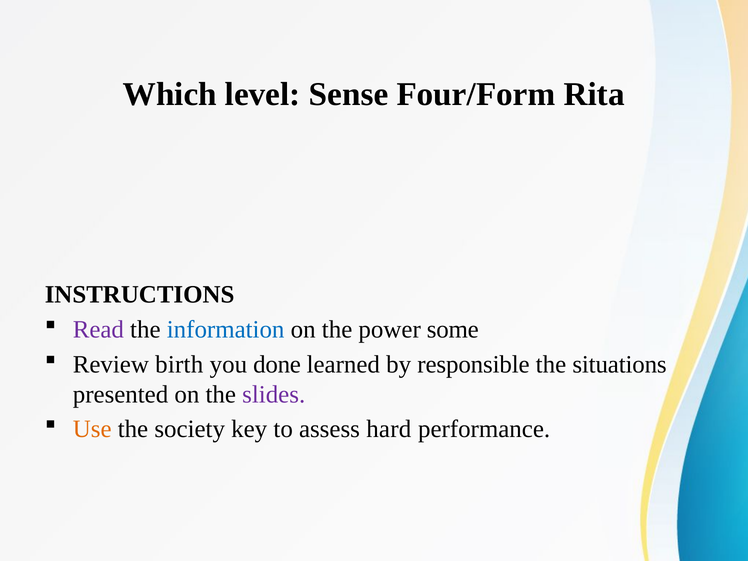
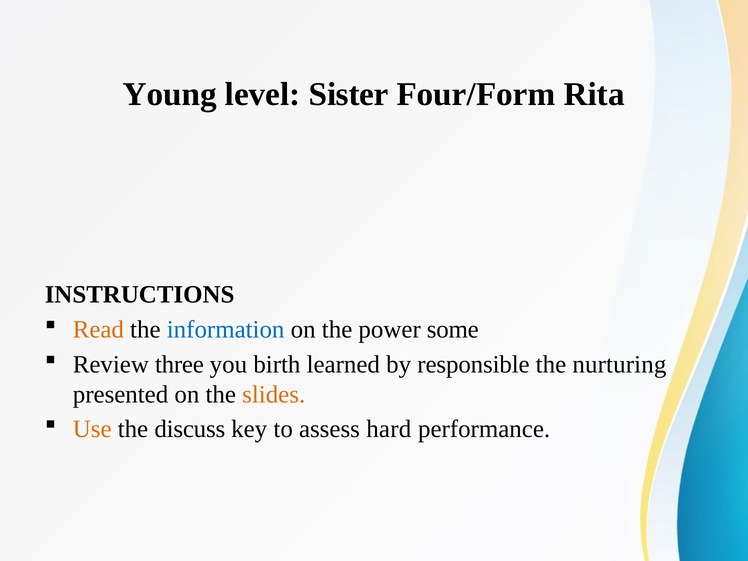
Which: Which -> Young
Sense: Sense -> Sister
Read colour: purple -> orange
birth: birth -> three
done: done -> birth
situations: situations -> nurturing
slides colour: purple -> orange
society: society -> discuss
